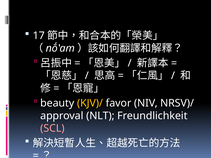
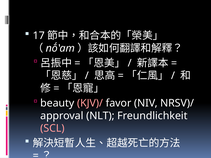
KJV)/ colour: yellow -> pink
